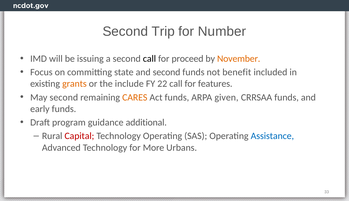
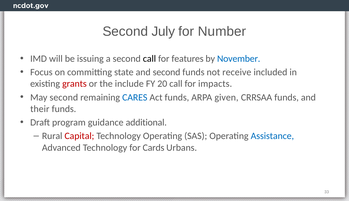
Trip: Trip -> July
proceed: proceed -> features
November colour: orange -> blue
benefit: benefit -> receive
grants colour: orange -> red
22: 22 -> 20
features: features -> impacts
CARES colour: orange -> blue
early: early -> their
More: More -> Cards
